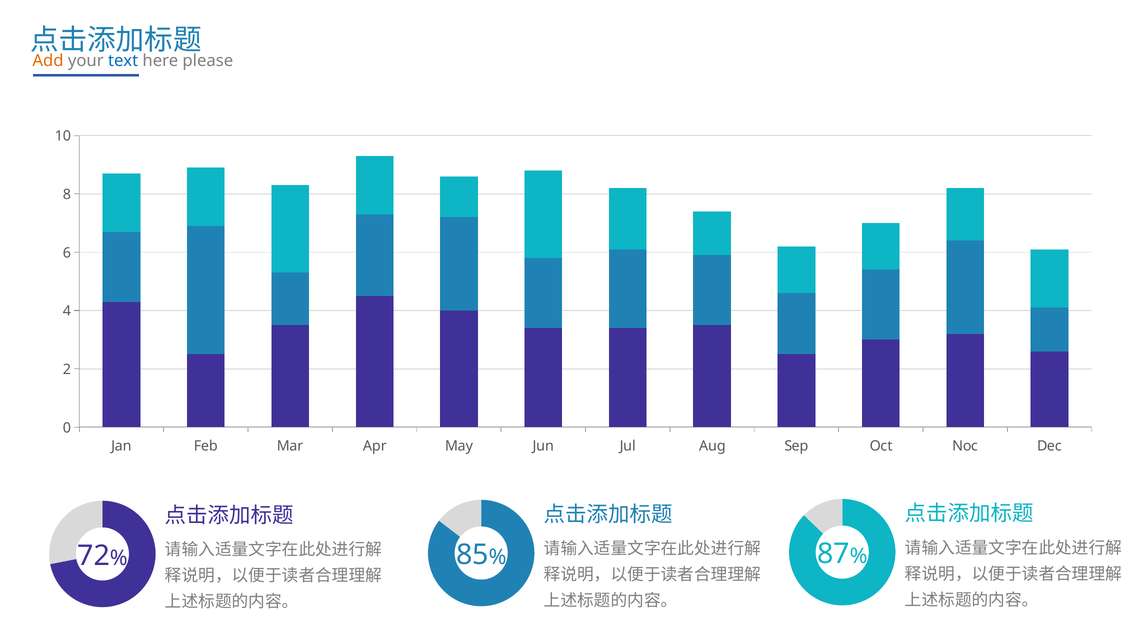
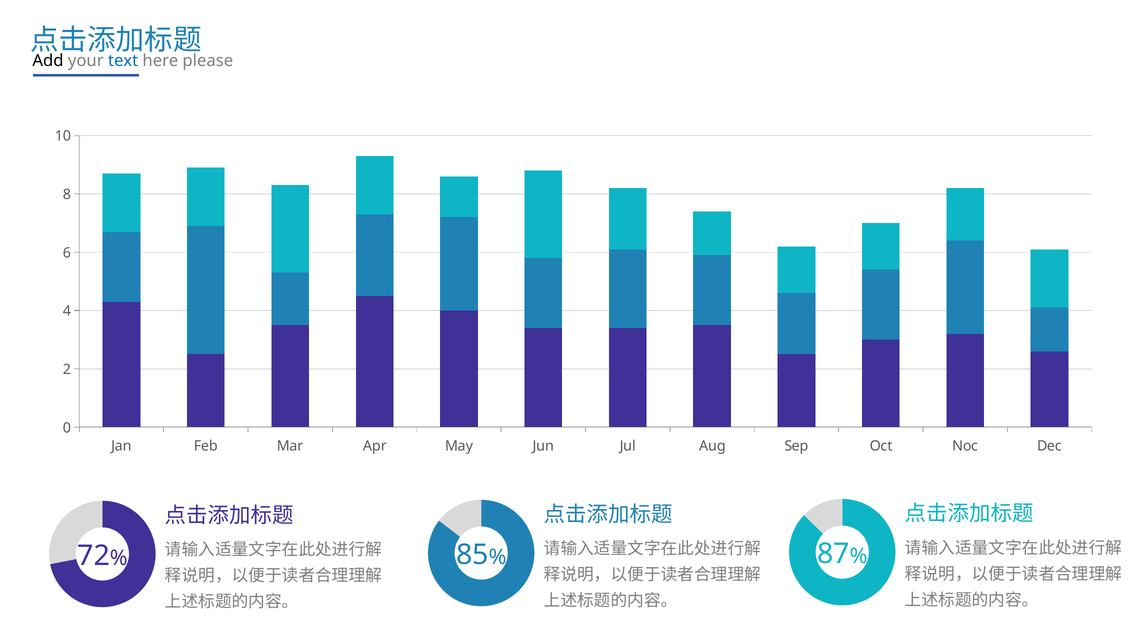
Add colour: orange -> black
